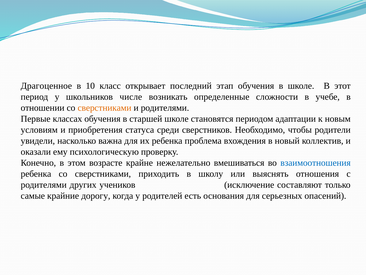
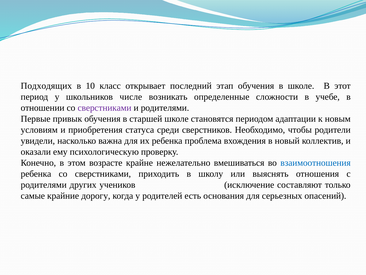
Драгоценное: Драгоценное -> Подходящих
сверстниками at (105, 108) colour: orange -> purple
классах: классах -> привык
